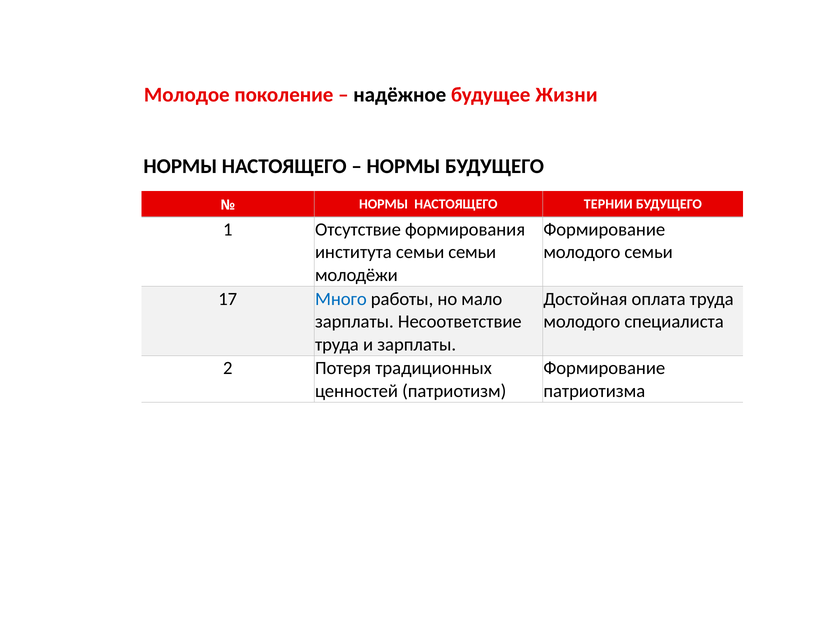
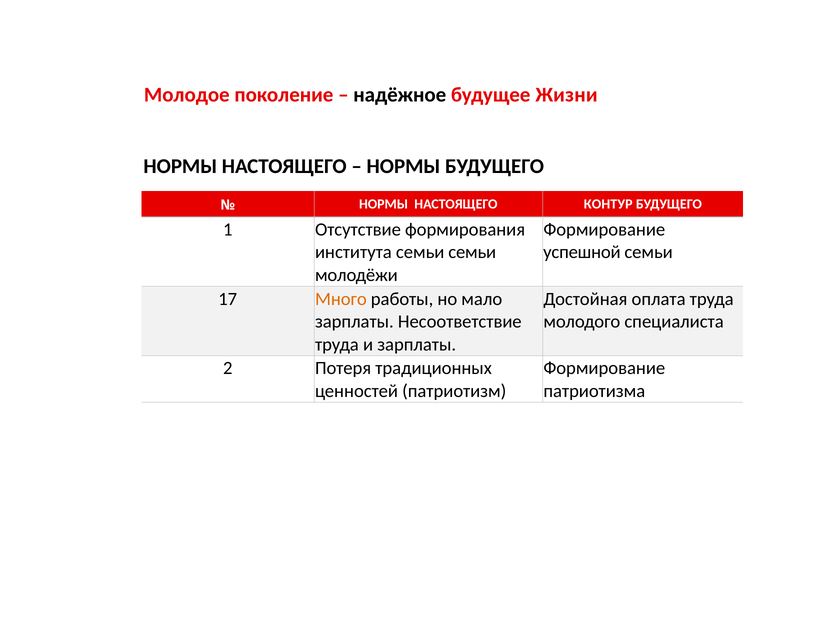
ТЕРНИИ: ТЕРНИИ -> КОНТУР
молодого at (582, 252): молодого -> успешной
Много colour: blue -> orange
